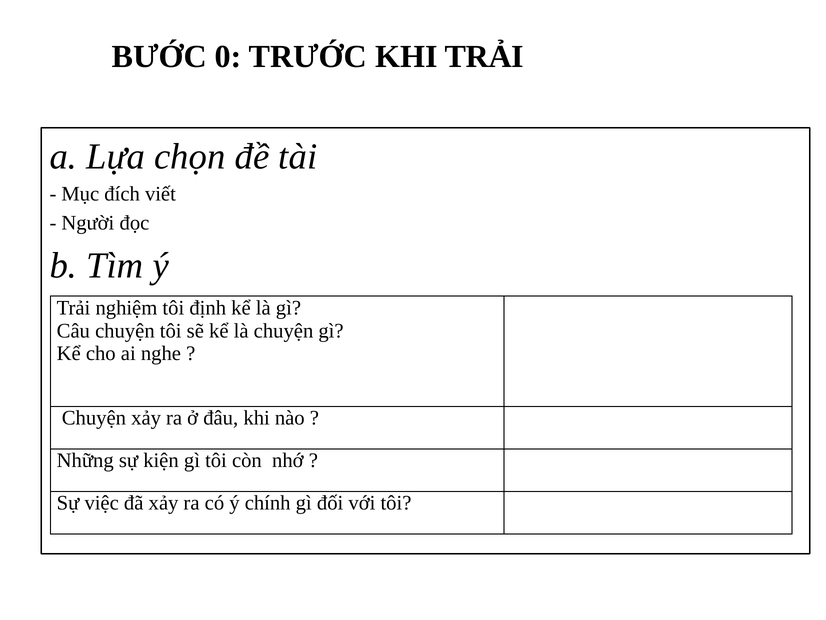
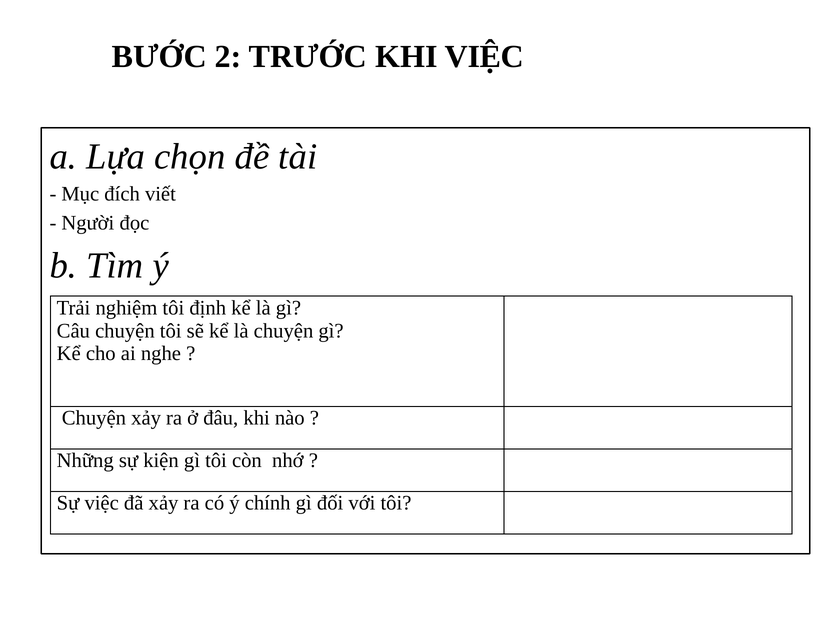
0: 0 -> 2
KHI TRẢI: TRẢI -> VIỆC
